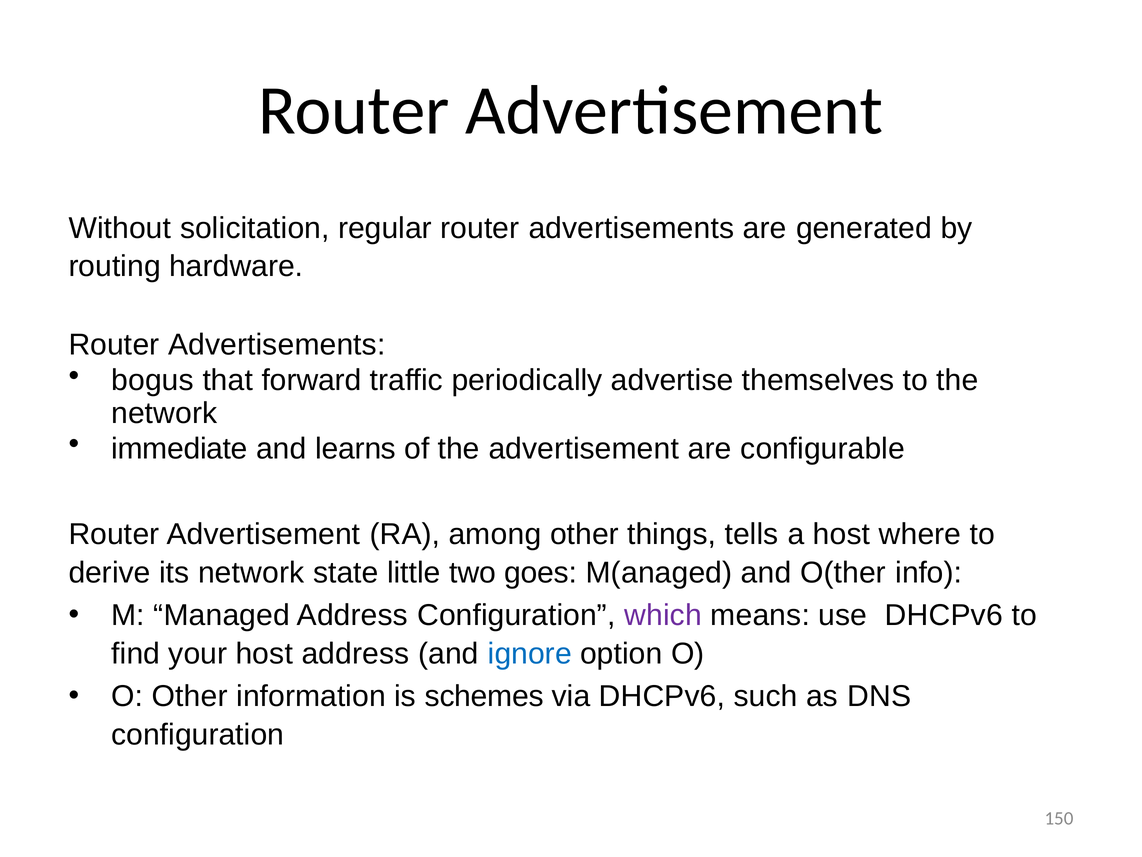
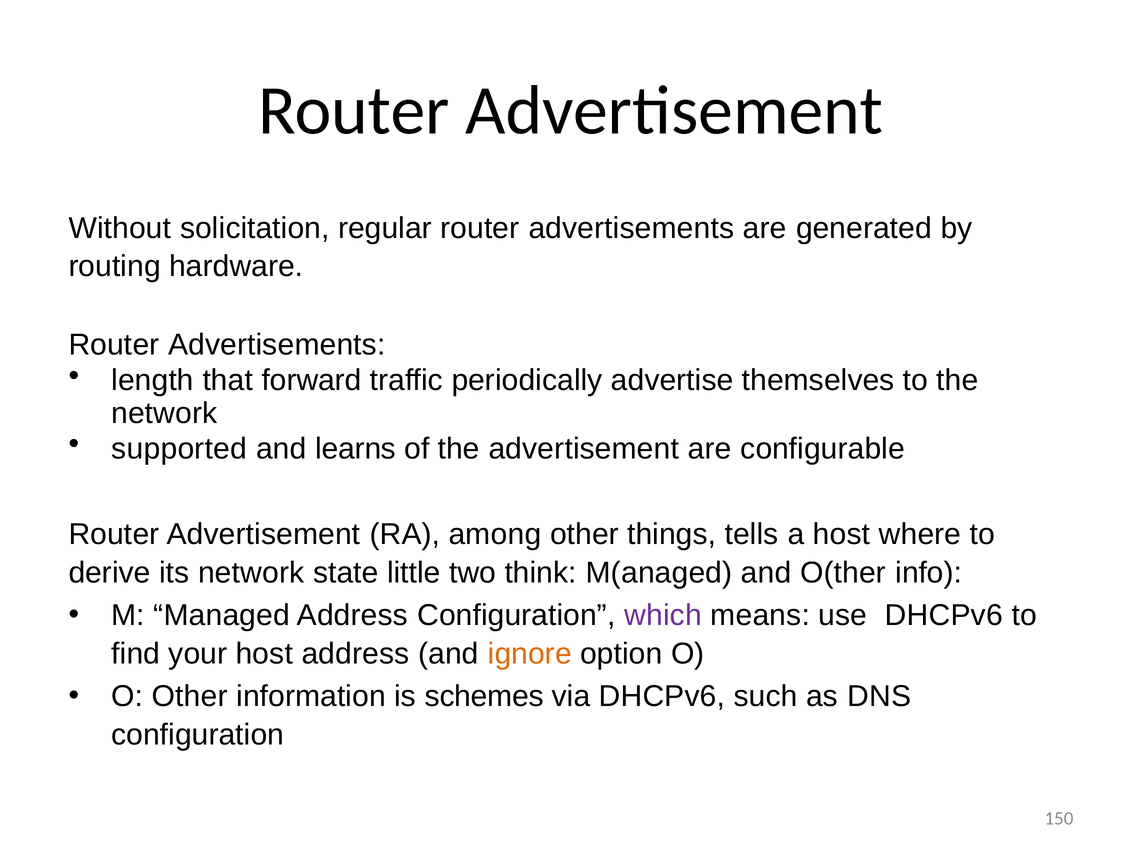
bogus: bogus -> length
immediate: immediate -> supported
goes: goes -> think
ignore colour: blue -> orange
